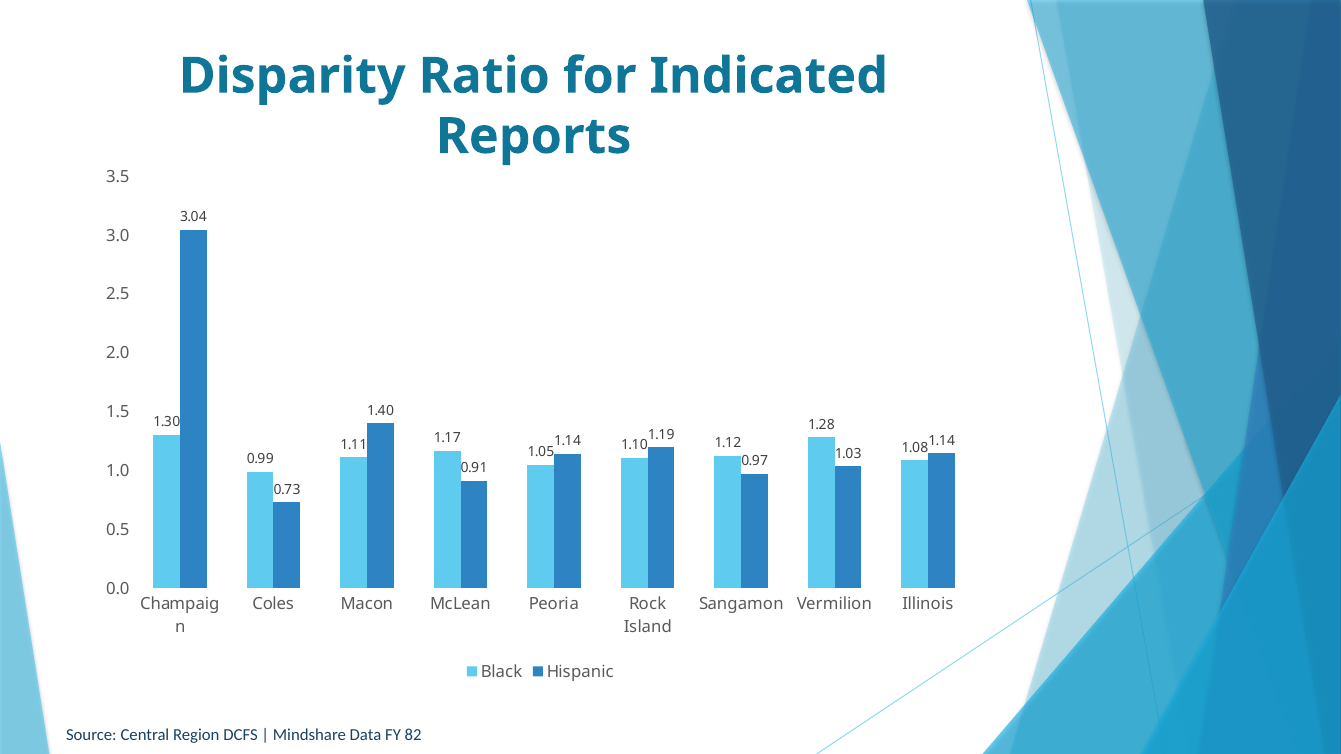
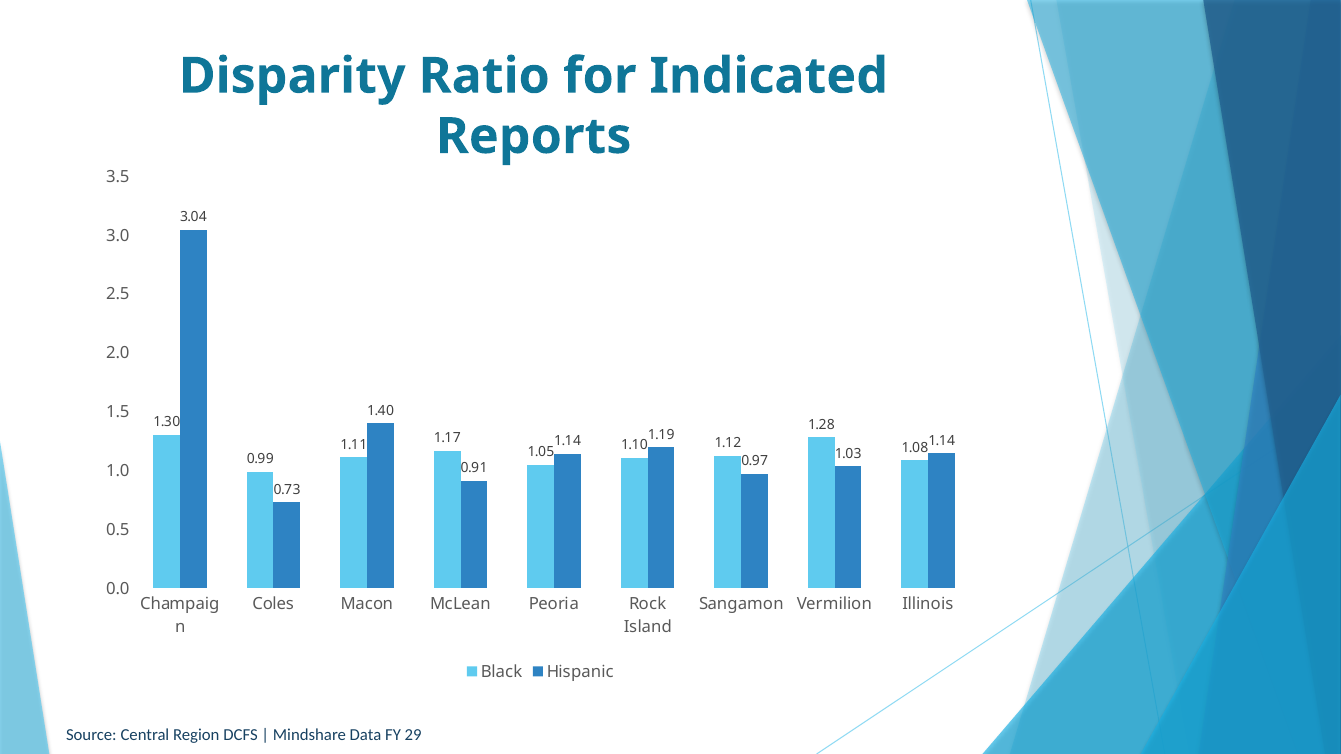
82: 82 -> 29
